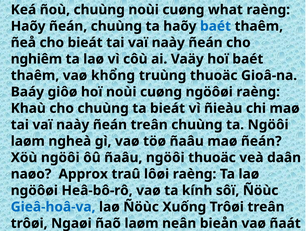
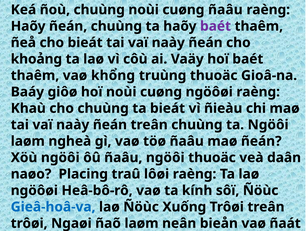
cuøng what: what -> ñaâu
baét at (216, 26) colour: blue -> purple
nghiêm: nghiêm -> khoảng
Approx: Approx -> Placing
